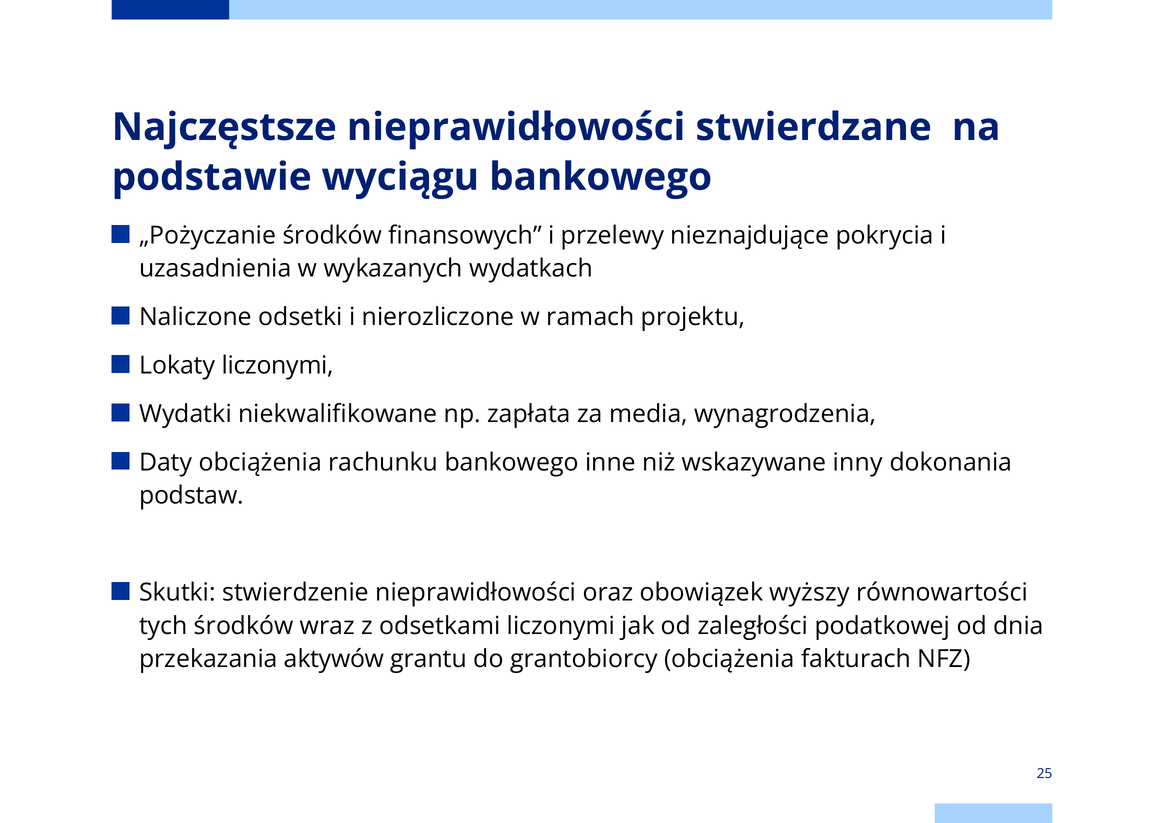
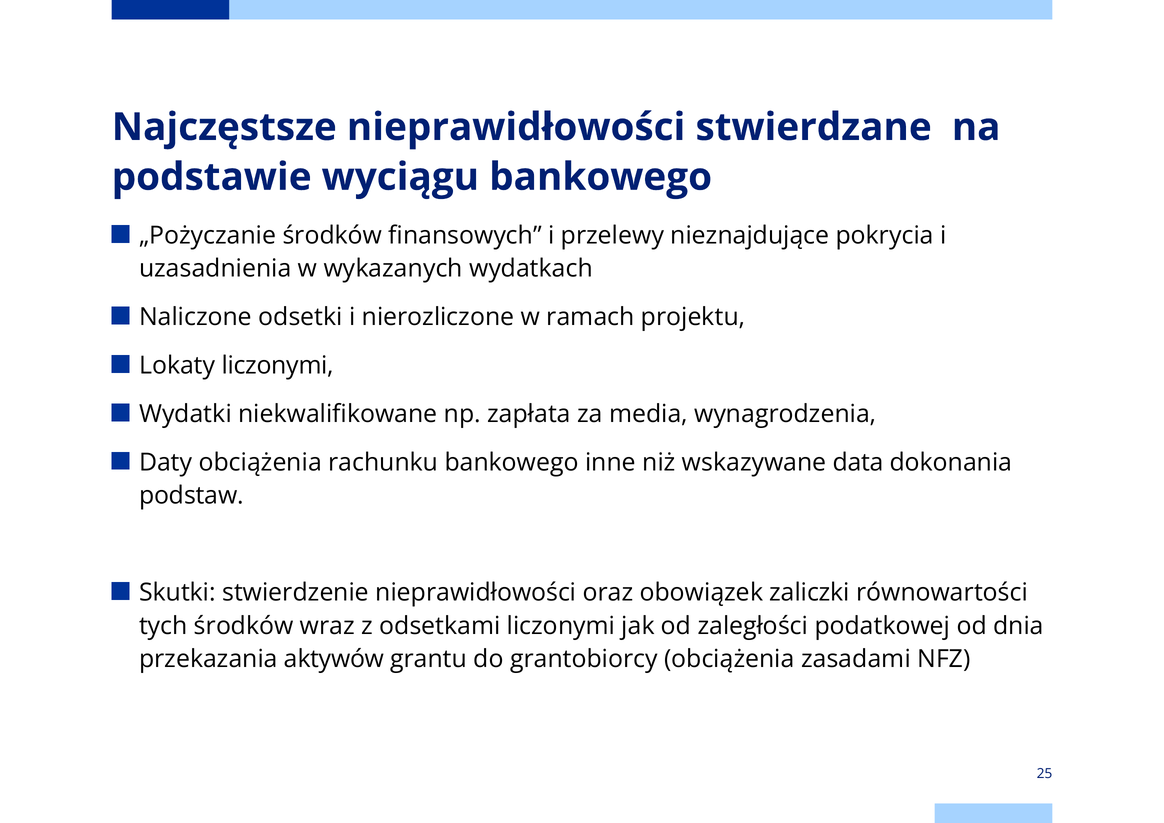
inny: inny -> data
wyższy: wyższy -> zaliczki
fakturach: fakturach -> zasadami
